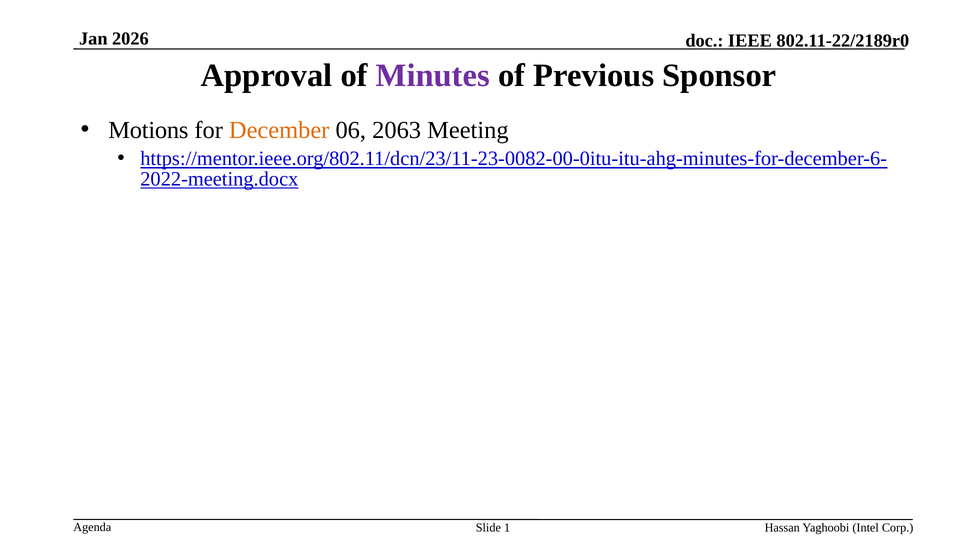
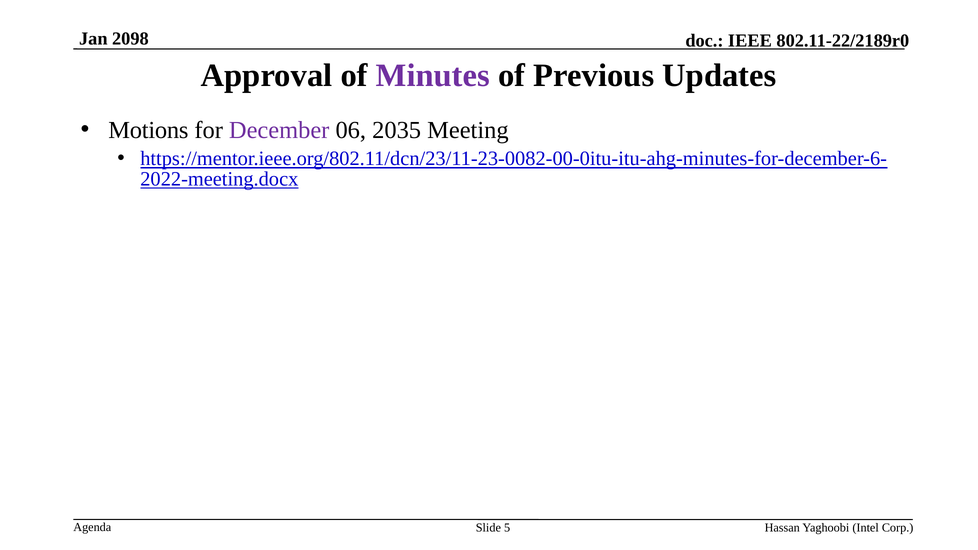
2026: 2026 -> 2098
Sponsor: Sponsor -> Updates
December colour: orange -> purple
2063: 2063 -> 2035
1: 1 -> 5
